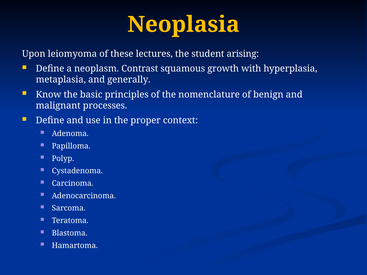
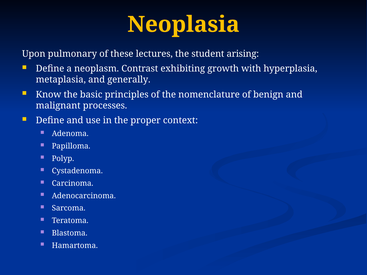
leiomyoma: leiomyoma -> pulmonary
squamous: squamous -> exhibiting
